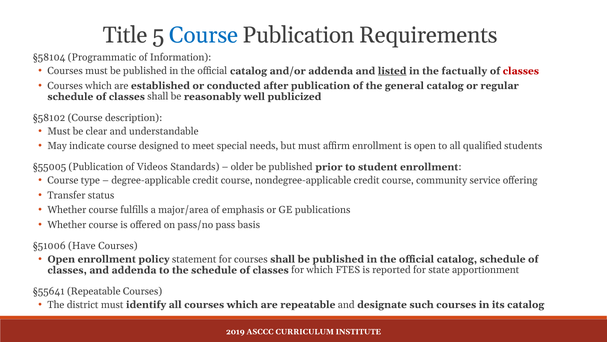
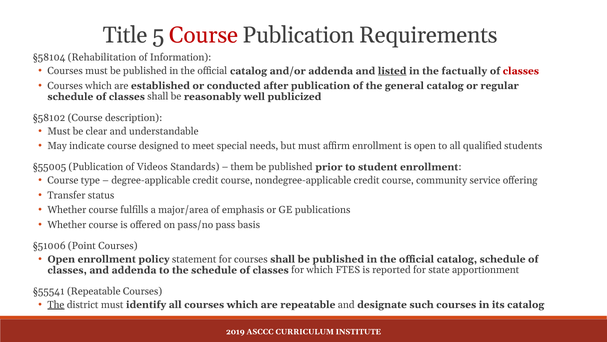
Course at (204, 35) colour: blue -> red
Programmatic: Programmatic -> Rehabilitation
older: older -> them
Have: Have -> Point
§55641: §55641 -> §55541
The at (56, 304) underline: none -> present
